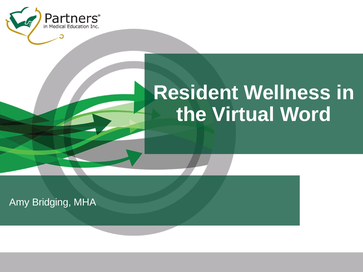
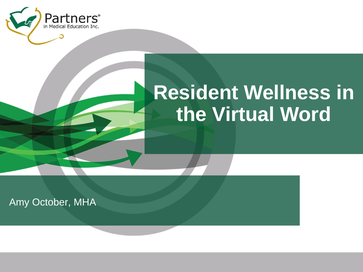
Bridging: Bridging -> October
